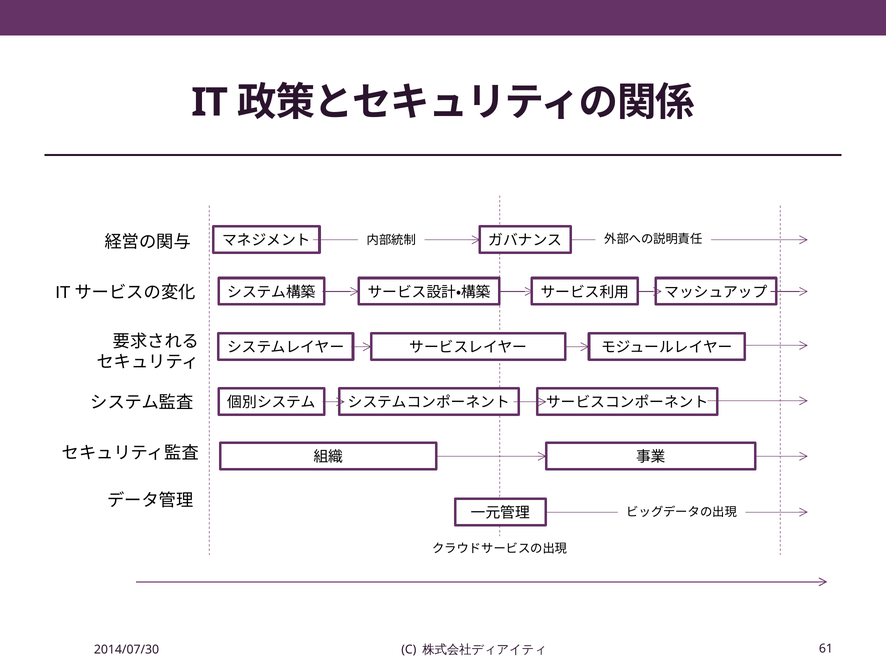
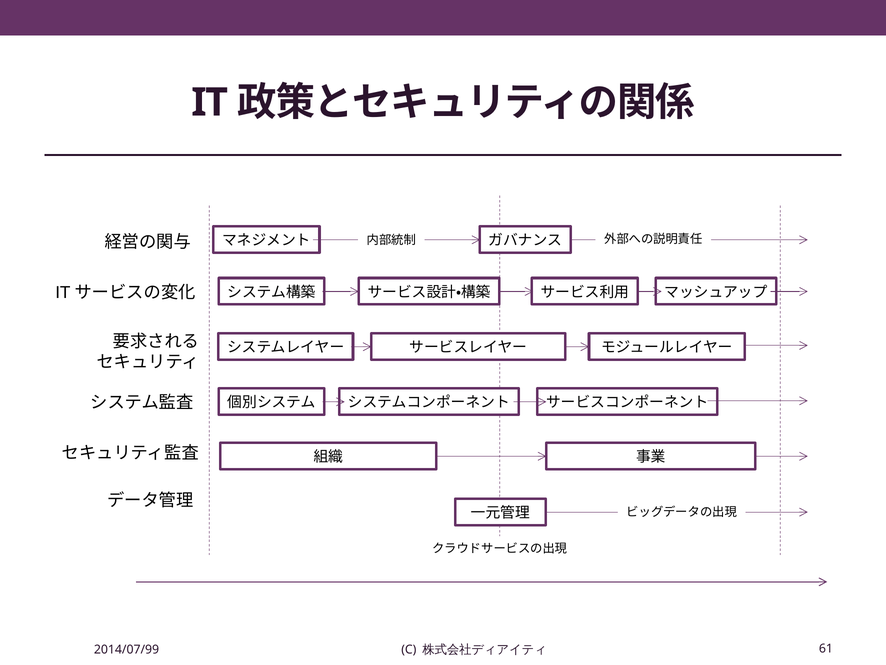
2014/07/30: 2014/07/30 -> 2014/07/99
